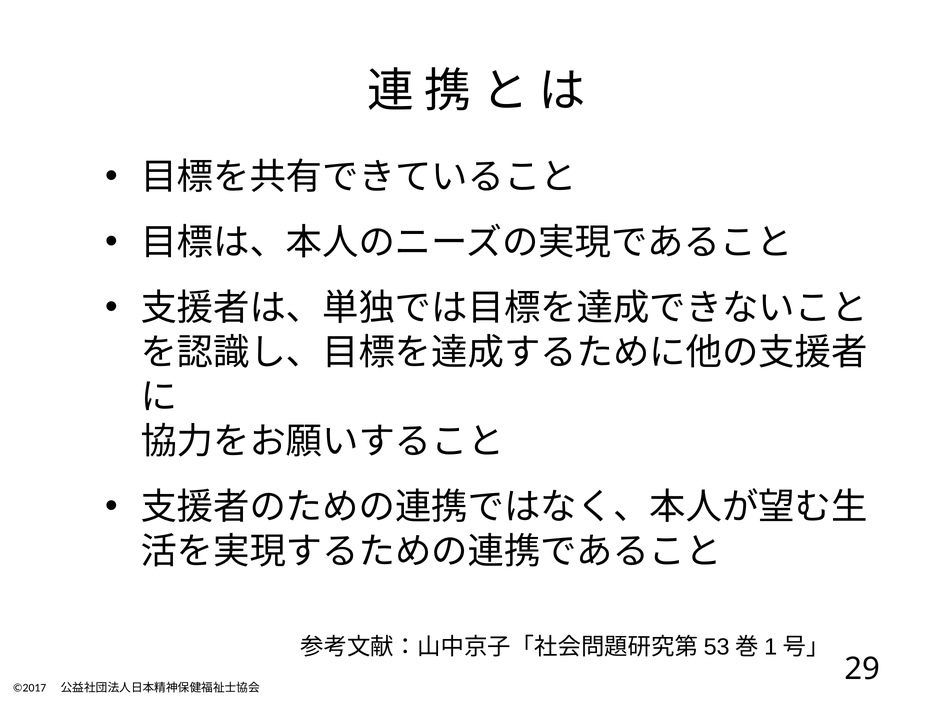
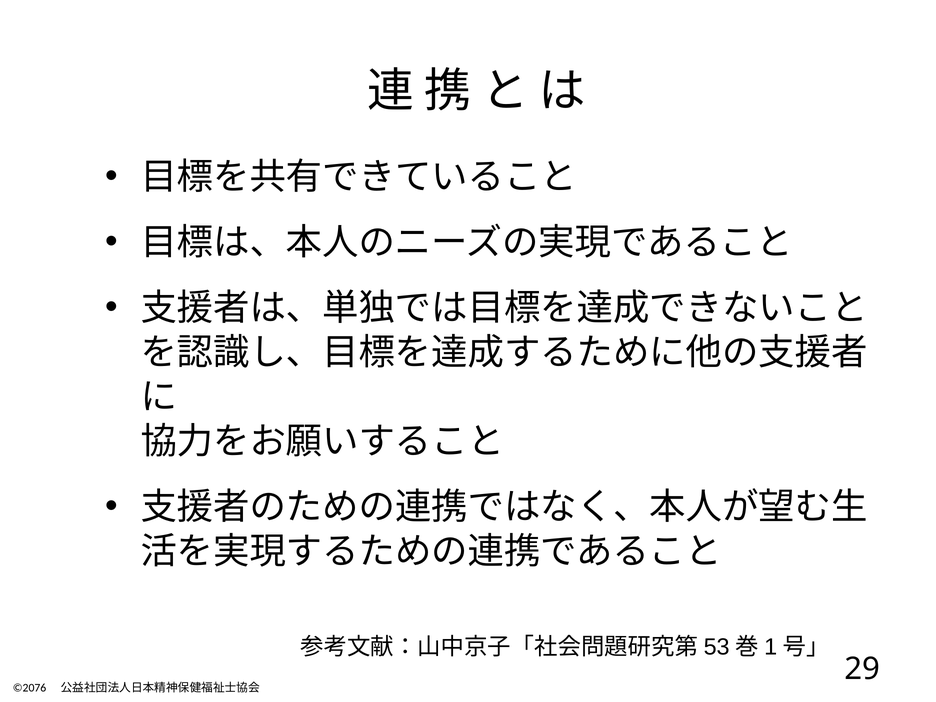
©2017: ©2017 -> ©2076
